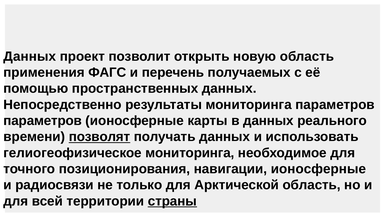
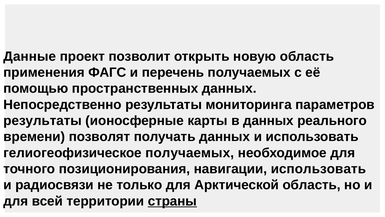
Данных at (30, 56): Данных -> Данные
параметров at (43, 120): параметров -> результаты
позволят underline: present -> none
гелиогеофизическое мониторинга: мониторинга -> получаемых
навигации ионосферные: ионосферные -> использовать
